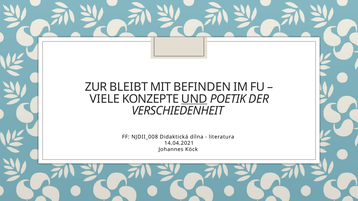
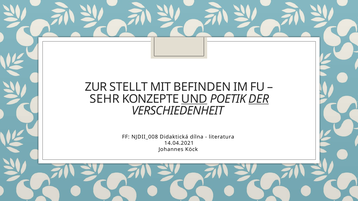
BLEIBT: BLEIBT -> STELLT
VIELE: VIELE -> SEHR
DER underline: none -> present
